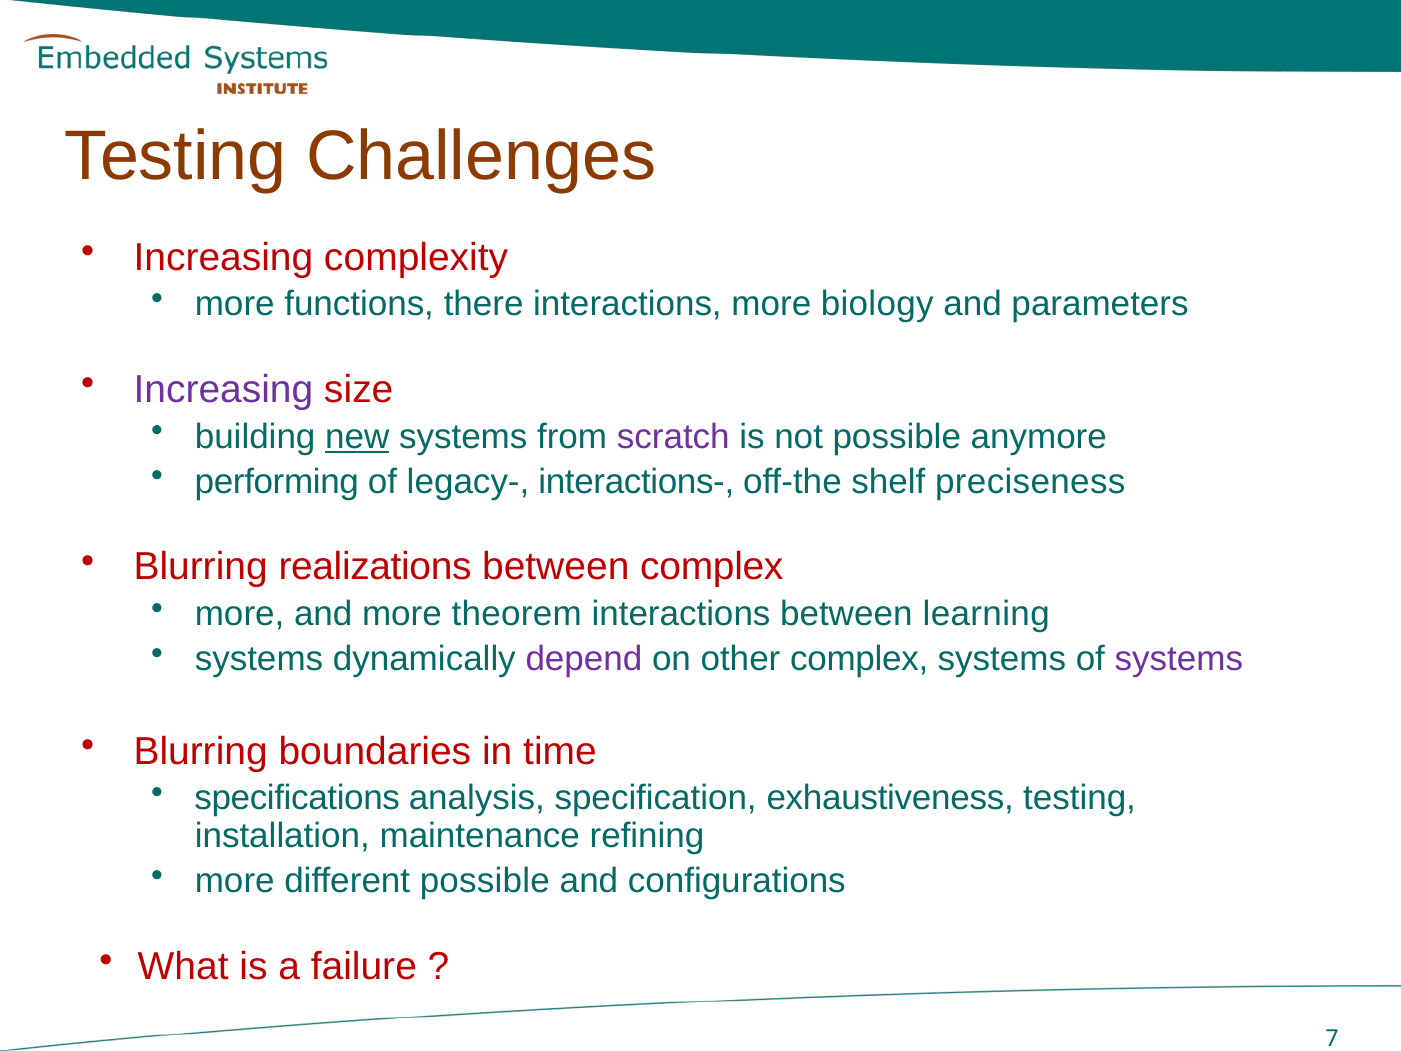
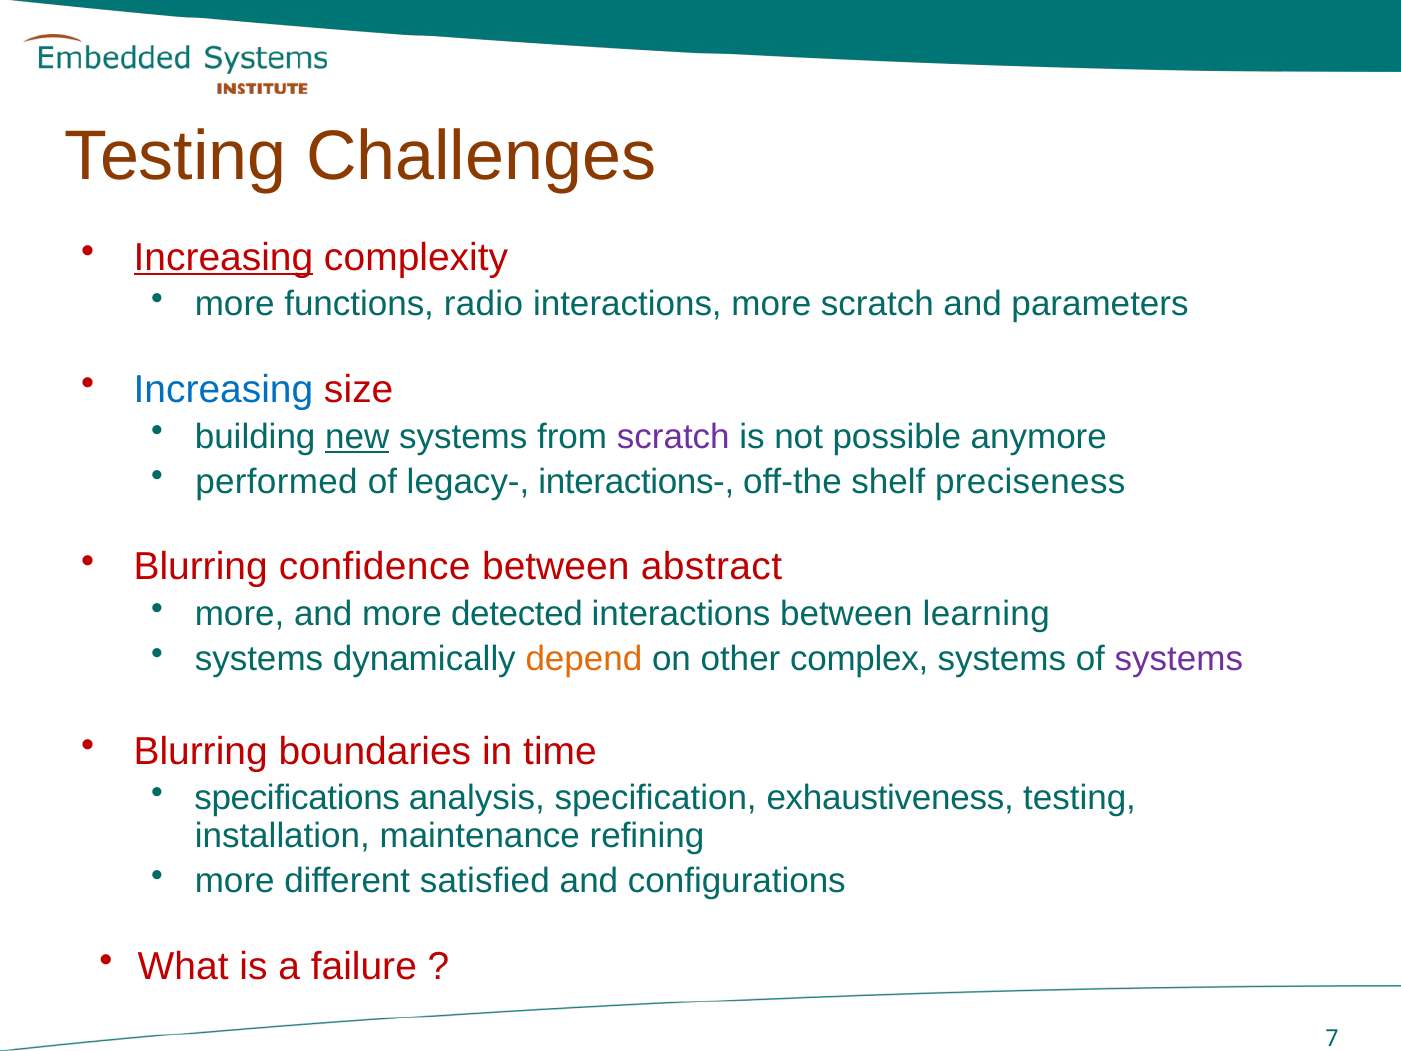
Increasing at (223, 257) underline: none -> present
there: there -> radio
more biology: biology -> scratch
Increasing at (223, 390) colour: purple -> blue
performing: performing -> performed
realizations: realizations -> confidence
between complex: complex -> abstract
theorem: theorem -> detected
depend colour: purple -> orange
different possible: possible -> satisfied
